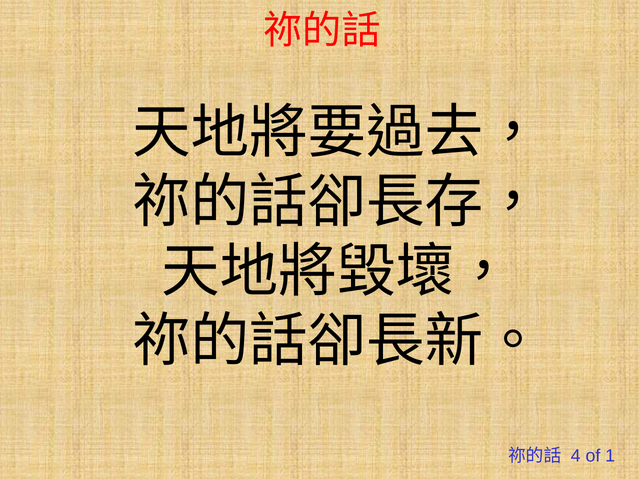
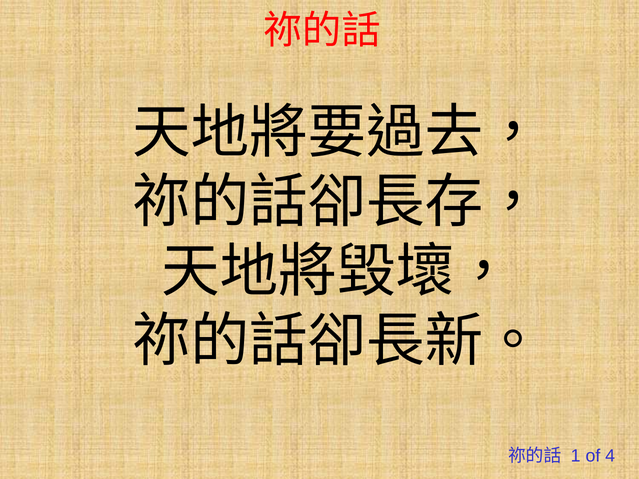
4: 4 -> 1
1: 1 -> 4
